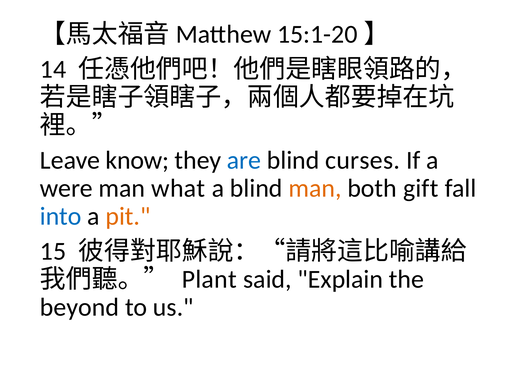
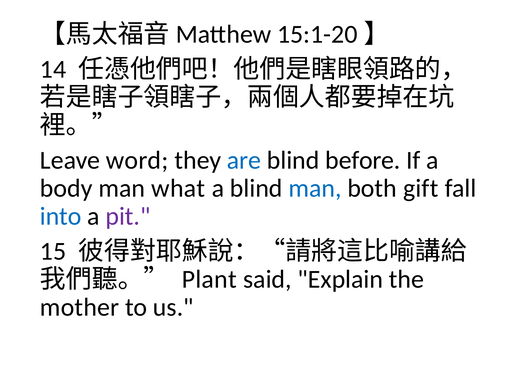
know: know -> word
curses: curses -> before
were: were -> body
man at (315, 189) colour: orange -> blue
pit colour: orange -> purple
beyond: beyond -> mother
